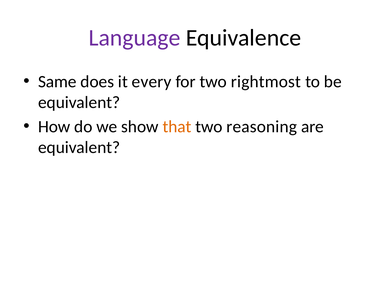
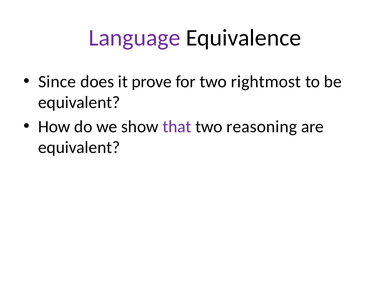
Same: Same -> Since
every: every -> prove
that colour: orange -> purple
